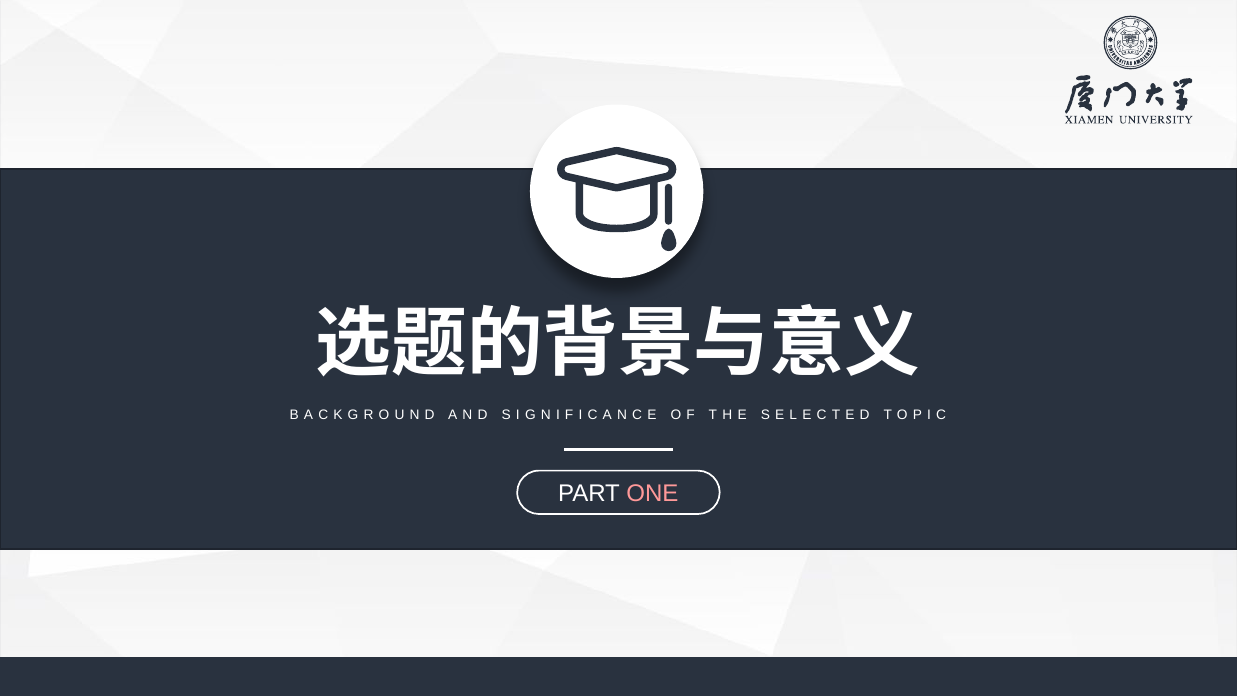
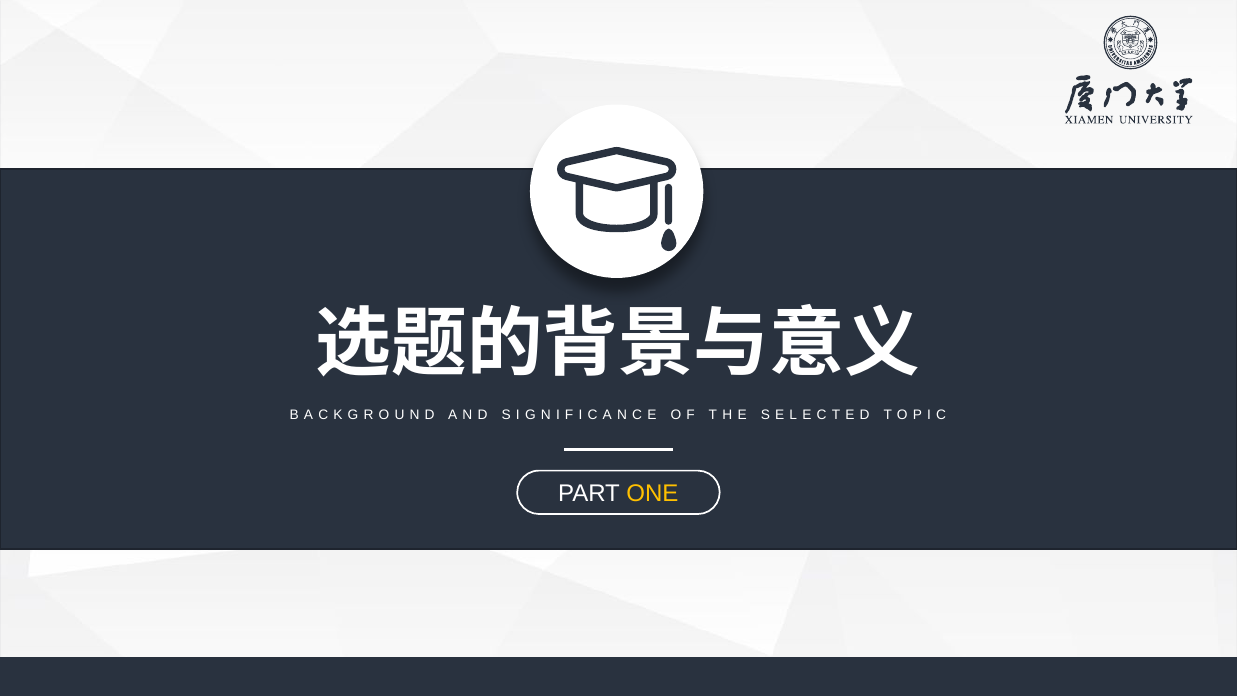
ONE colour: pink -> yellow
